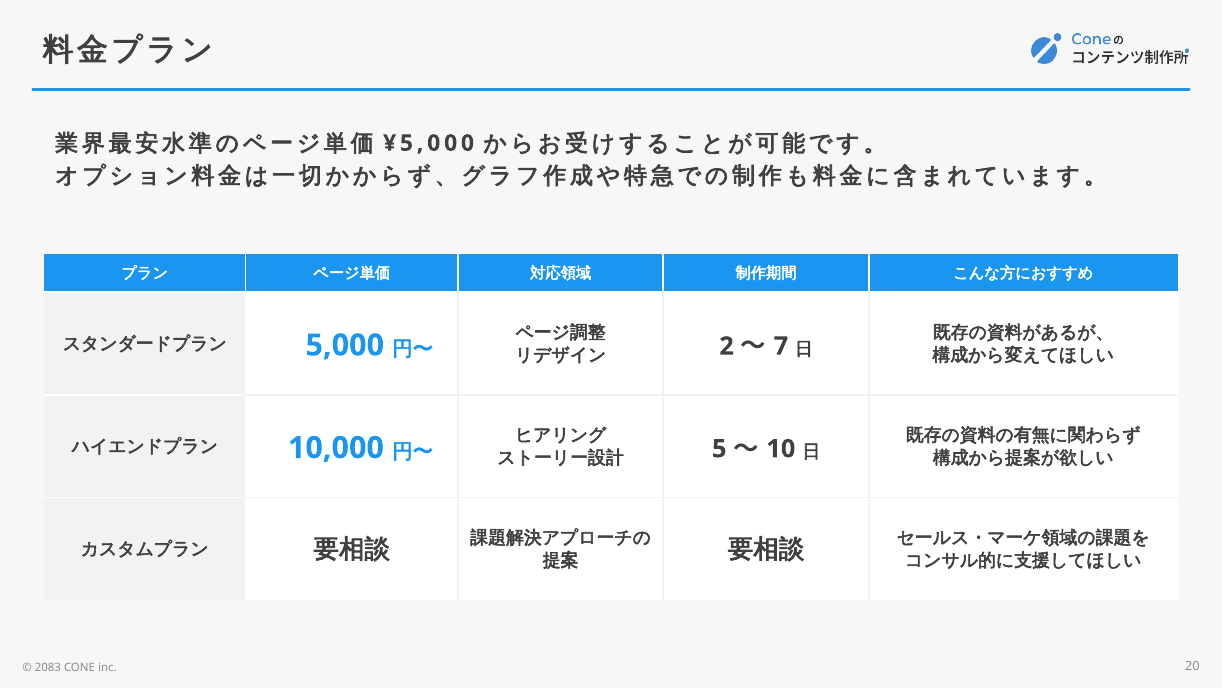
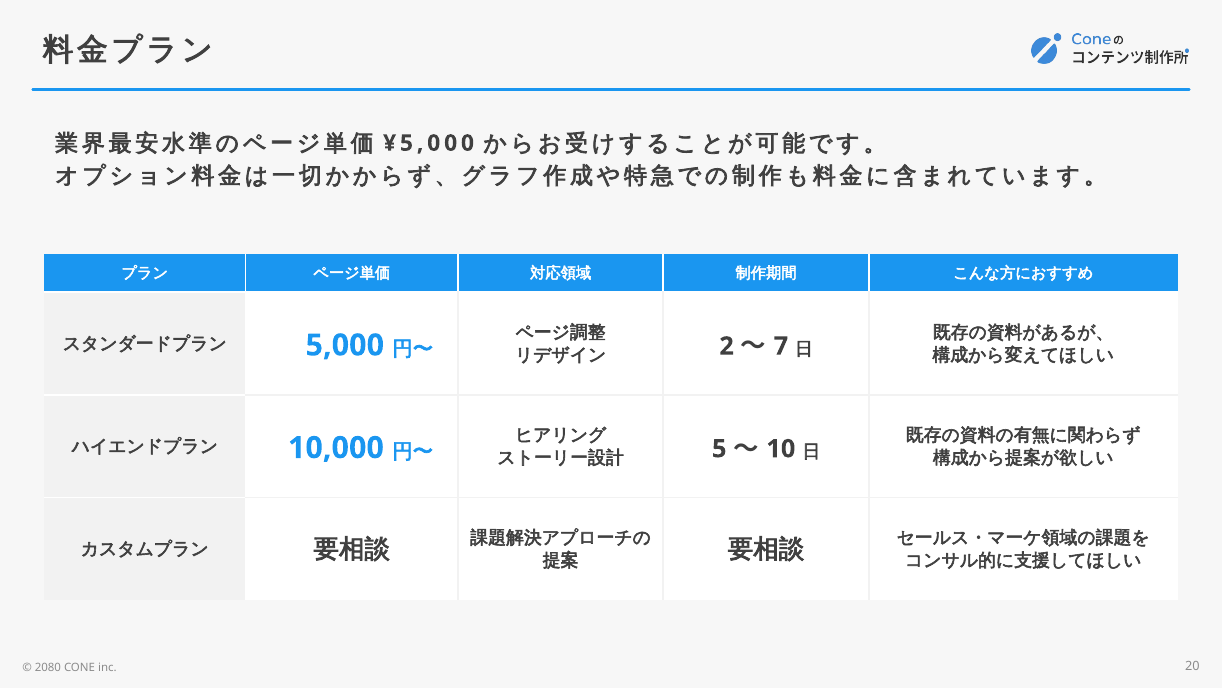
2083: 2083 -> 2080
